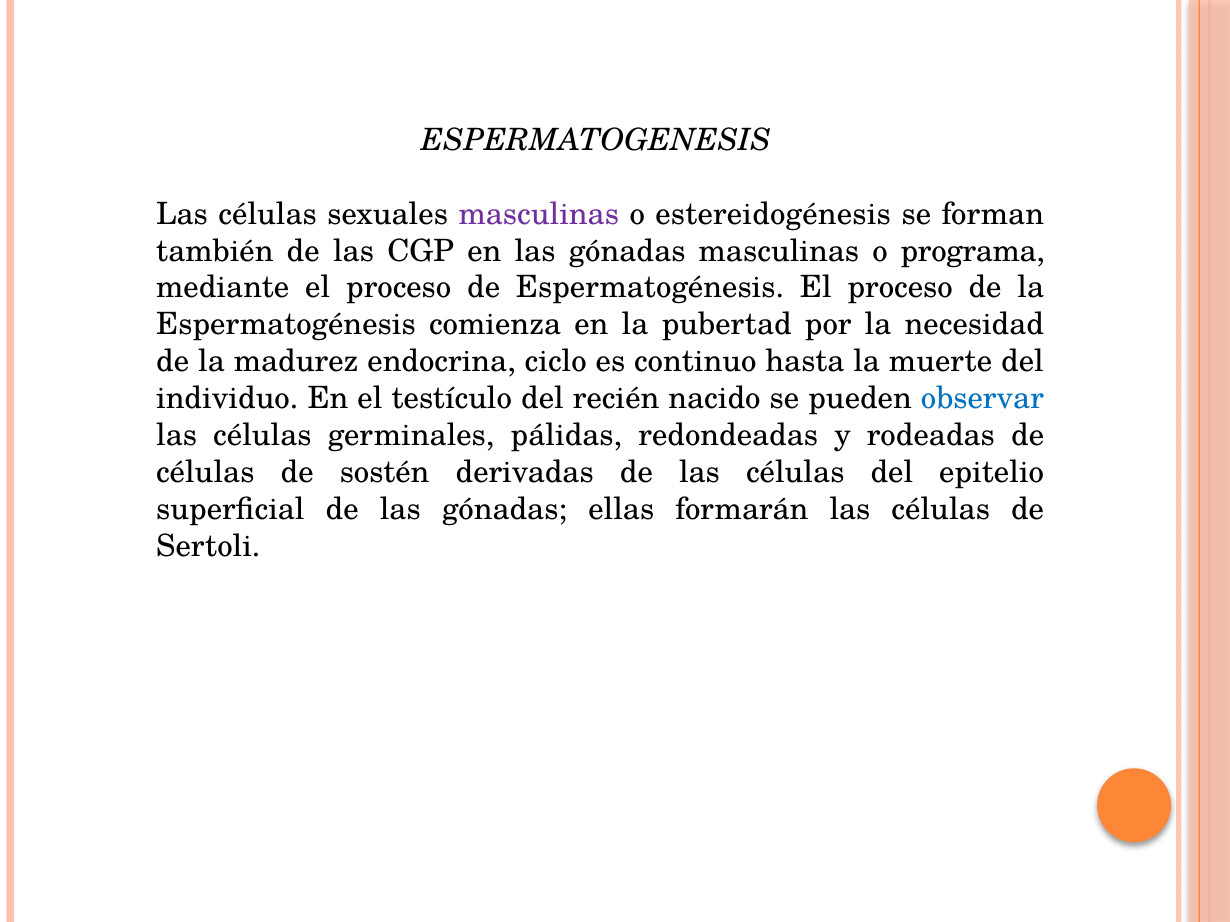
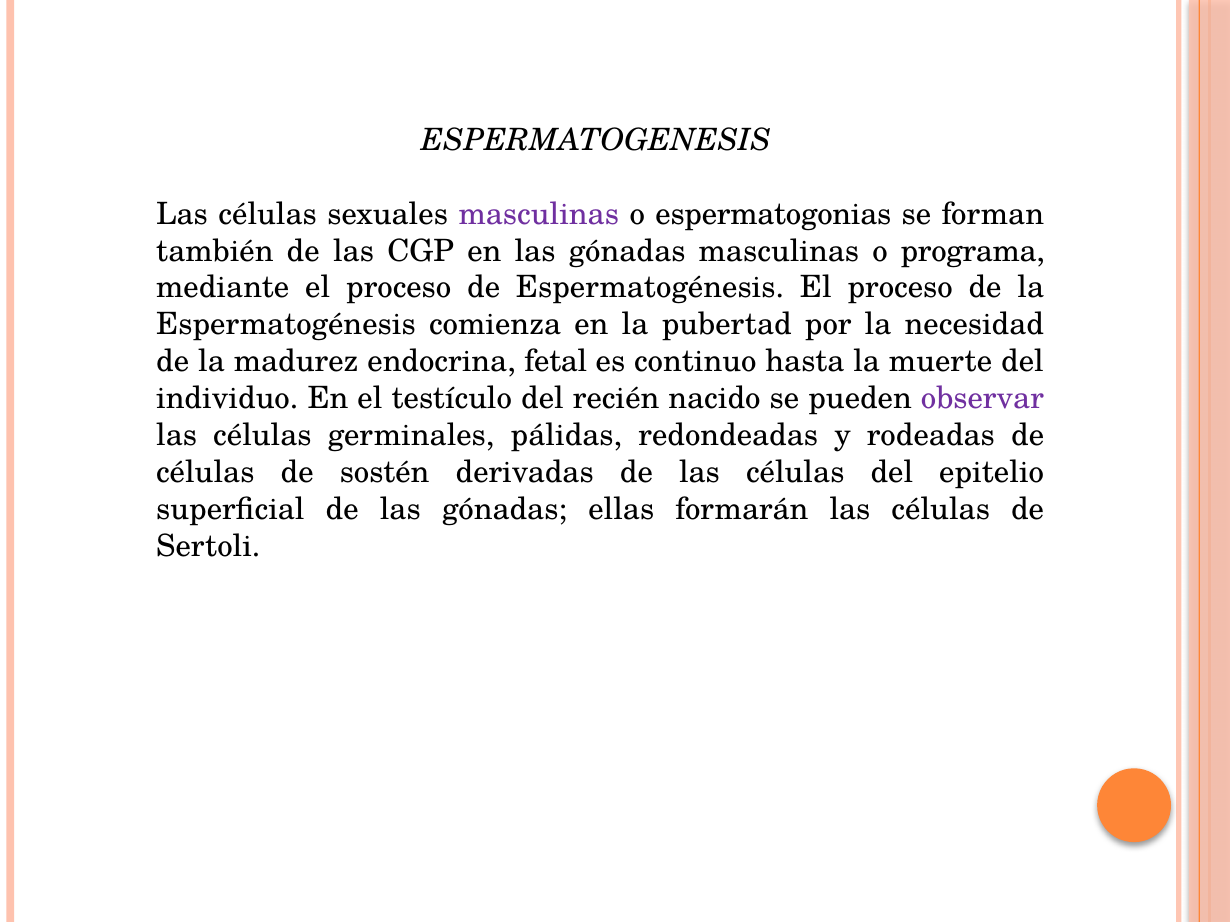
estereidogénesis: estereidogénesis -> espermatogonias
ciclo: ciclo -> fetal
observar colour: blue -> purple
